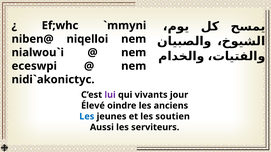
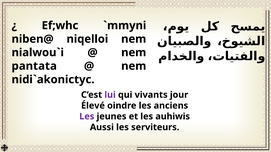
eceswpi: eceswpi -> pantata
Les at (87, 117) colour: blue -> purple
soutien: soutien -> auhiwis
